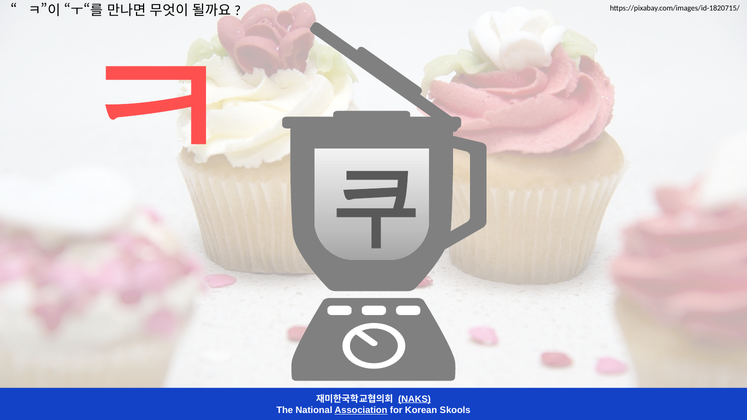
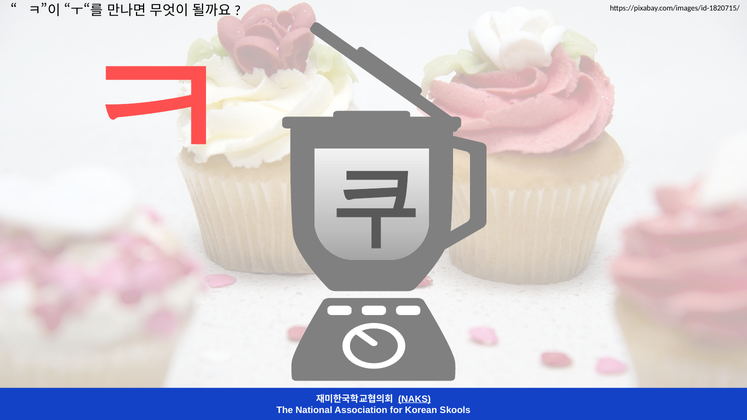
Association underline: present -> none
